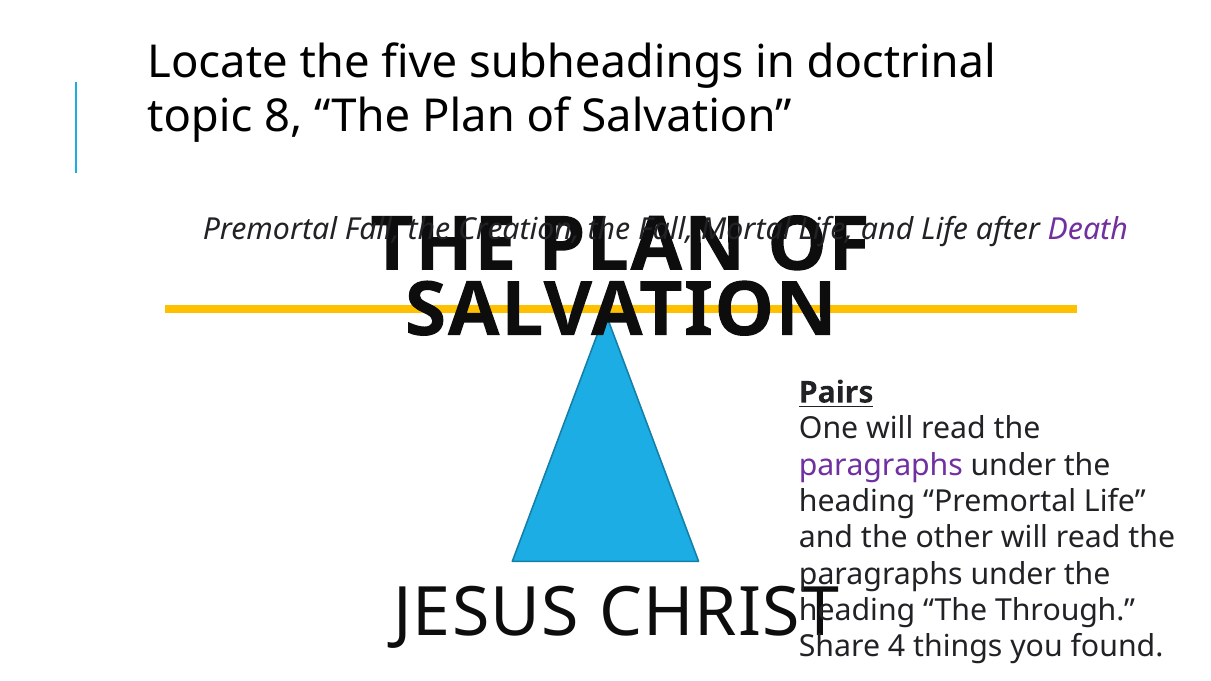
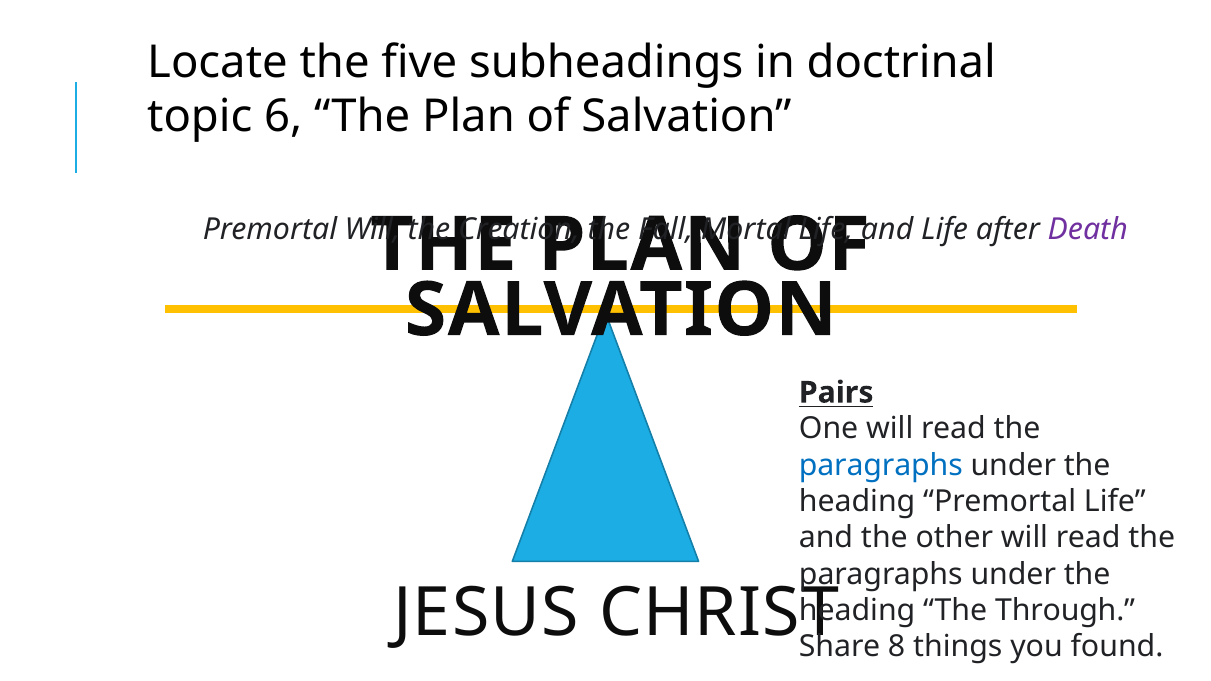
8: 8 -> 6
Premortal Fall: Fall -> Will
paragraphs at (881, 465) colour: purple -> blue
4: 4 -> 8
